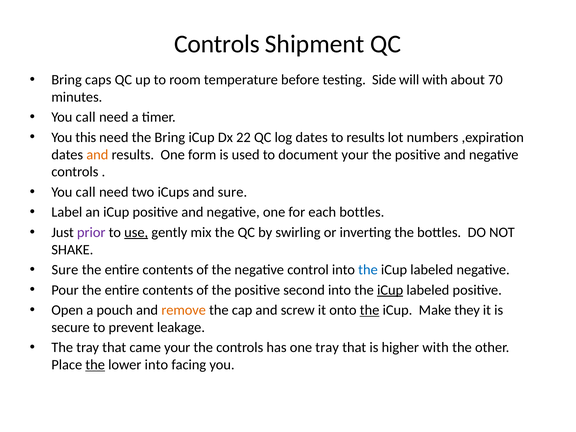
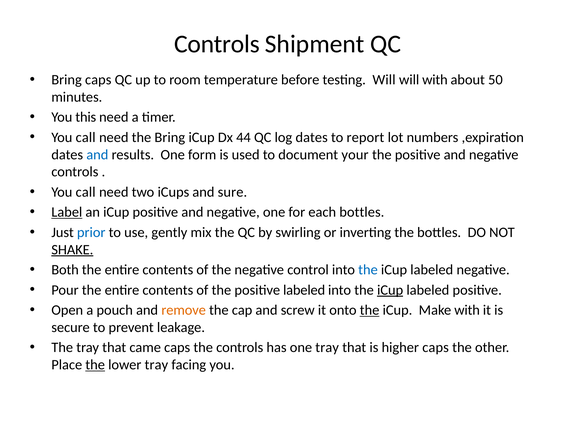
testing Side: Side -> Will
70: 70 -> 50
call at (86, 117): call -> this
this at (86, 137): this -> call
22: 22 -> 44
to results: results -> report
and at (97, 155) colour: orange -> blue
Label underline: none -> present
prior colour: purple -> blue
use underline: present -> none
SHAKE underline: none -> present
Sure at (65, 270): Sure -> Both
positive second: second -> labeled
Make they: they -> with
came your: your -> caps
higher with: with -> caps
lower into: into -> tray
